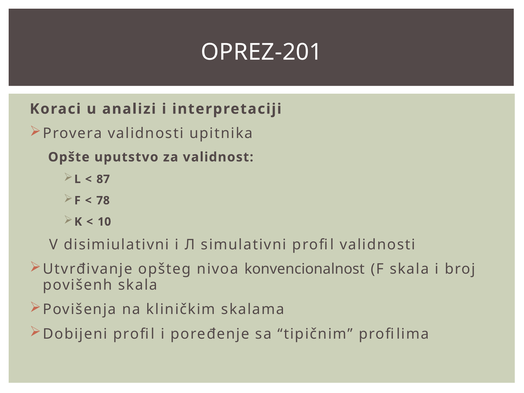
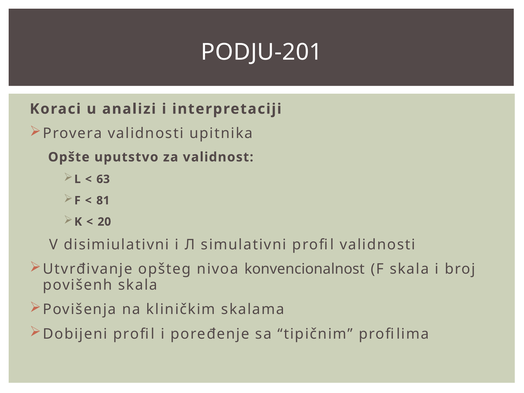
OPREZ-201: OPREZ-201 -> PODJU-201
87: 87 -> 63
78: 78 -> 81
10: 10 -> 20
